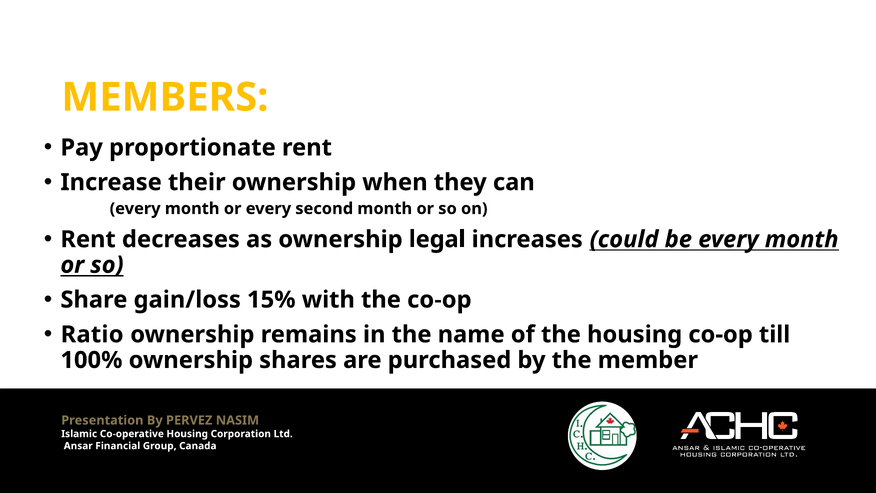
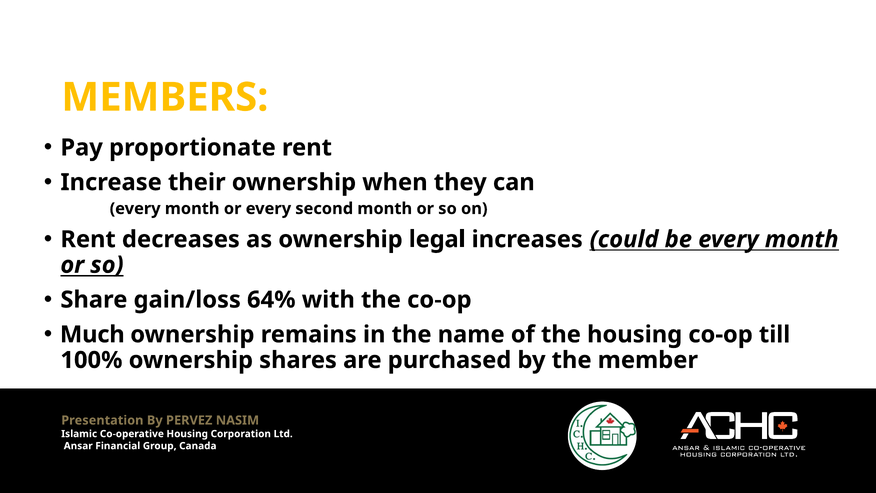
15%: 15% -> 64%
Ratio: Ratio -> Much
